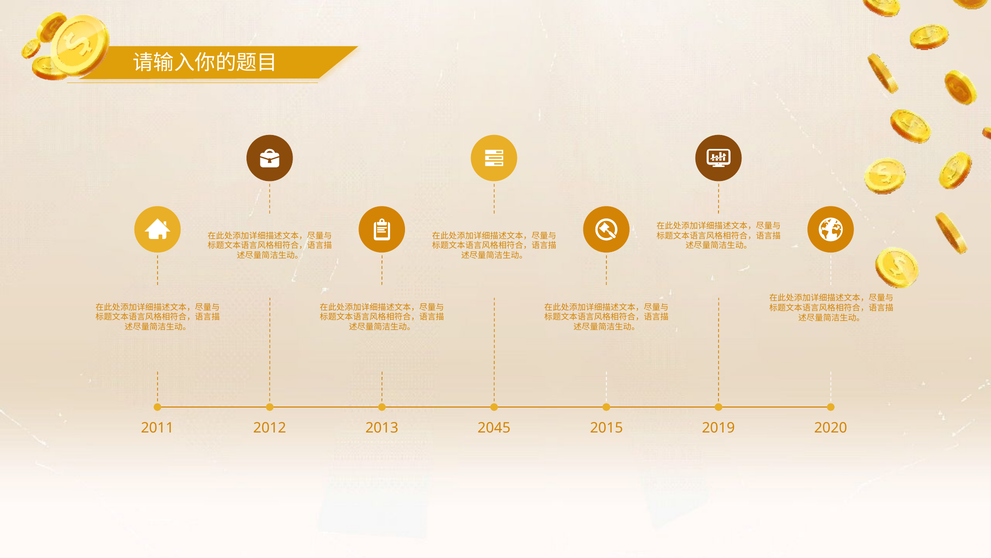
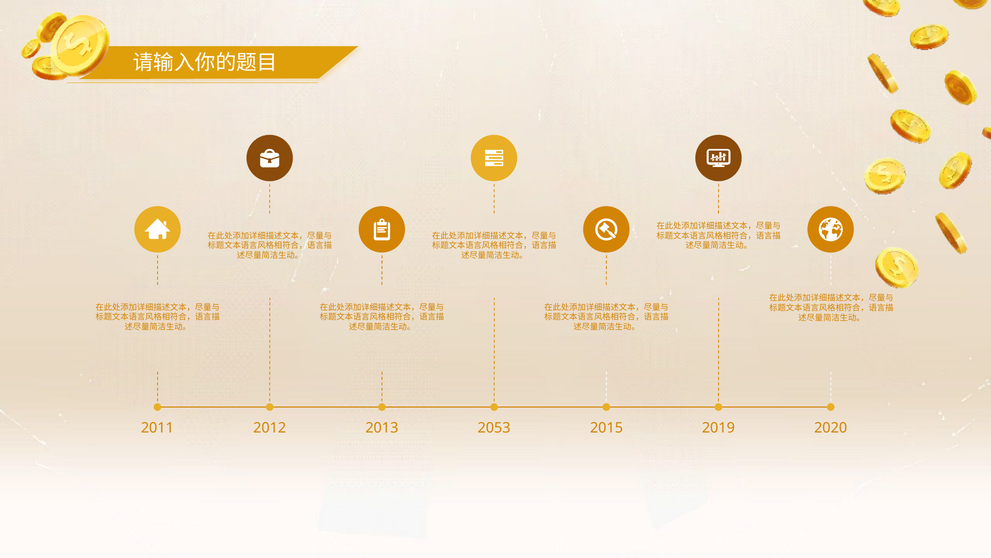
2045: 2045 -> 2053
